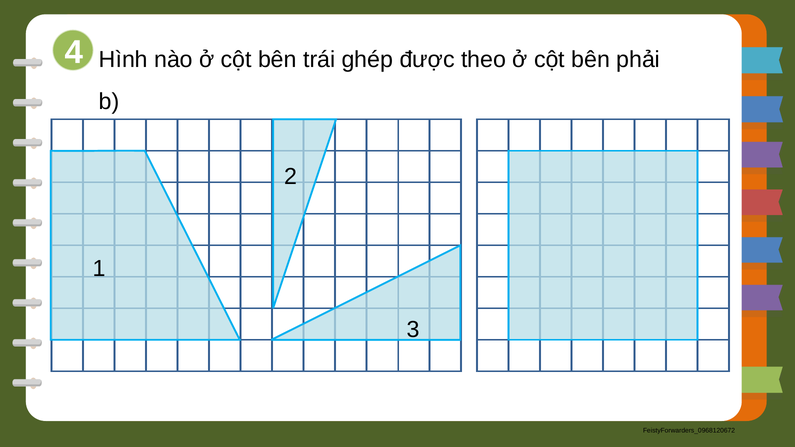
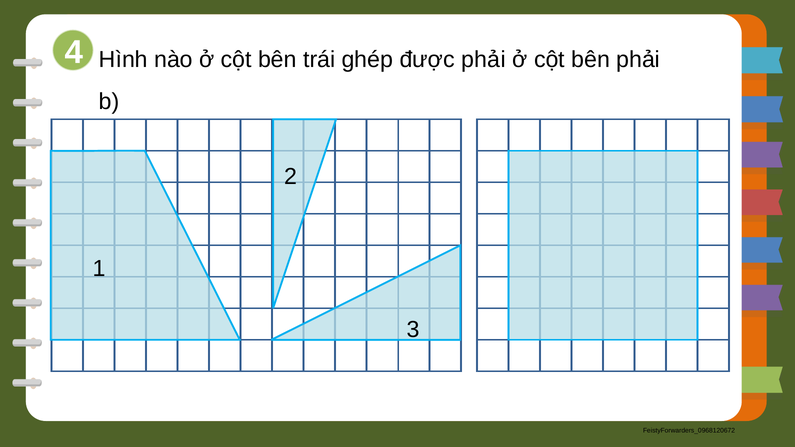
được theo: theo -> phải
